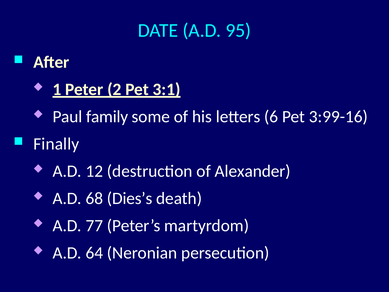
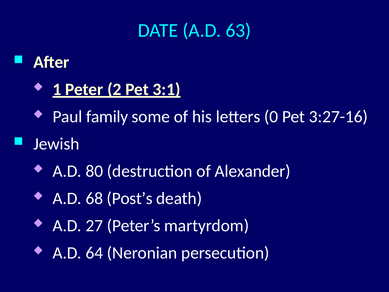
95: 95 -> 63
6: 6 -> 0
3:99-16: 3:99-16 -> 3:27-16
Finally: Finally -> Jewish
12: 12 -> 80
Dies’s: Dies’s -> Post’s
77: 77 -> 27
